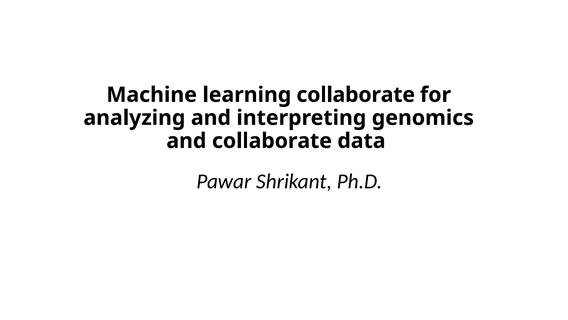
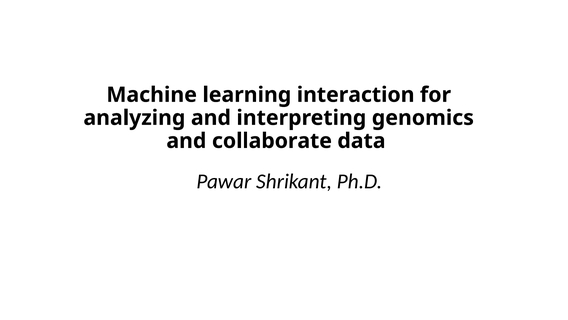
learning collaborate: collaborate -> interaction
